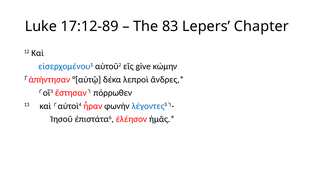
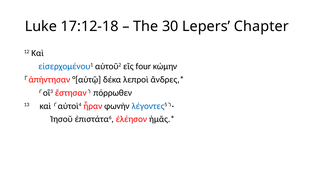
17:12-89: 17:12-89 -> 17:12-18
83: 83 -> 30
give: give -> four
